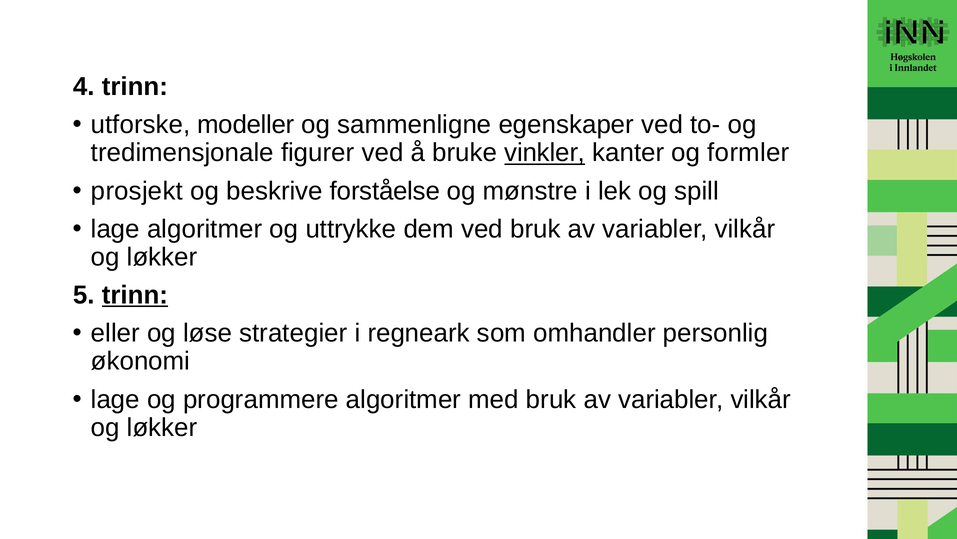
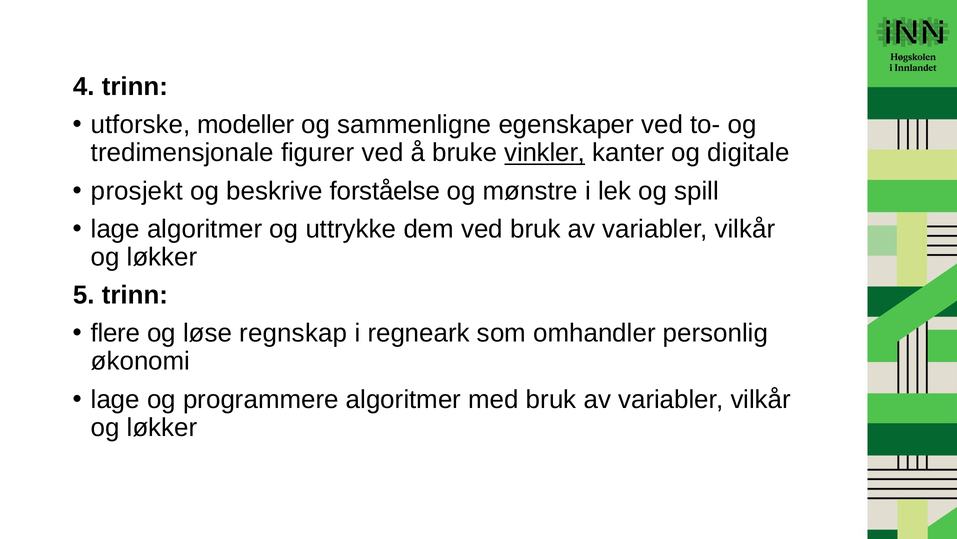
formler: formler -> digitale
trinn at (135, 295) underline: present -> none
eller: eller -> flere
strategier: strategier -> regnskap
